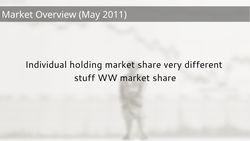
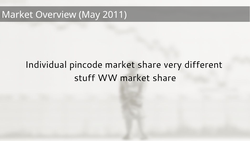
holding: holding -> pincode
